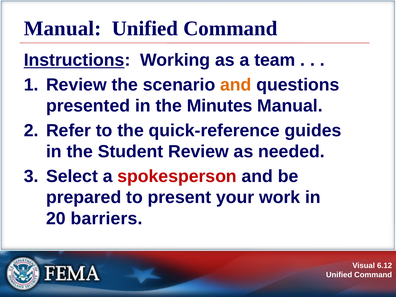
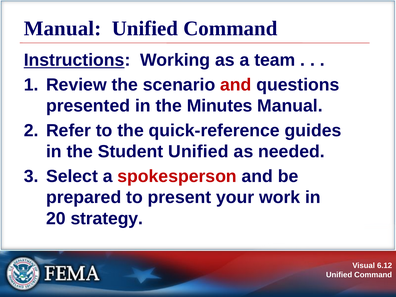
and at (236, 85) colour: orange -> red
Student Review: Review -> Unified
barriers: barriers -> strategy
